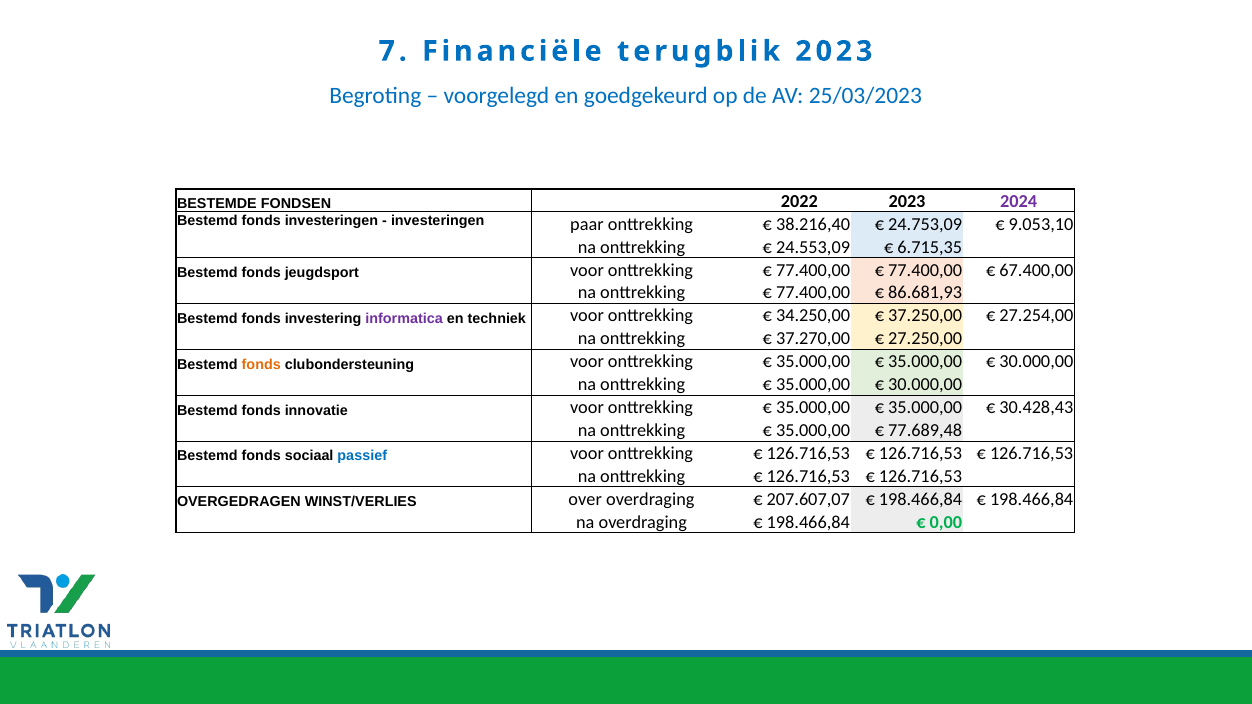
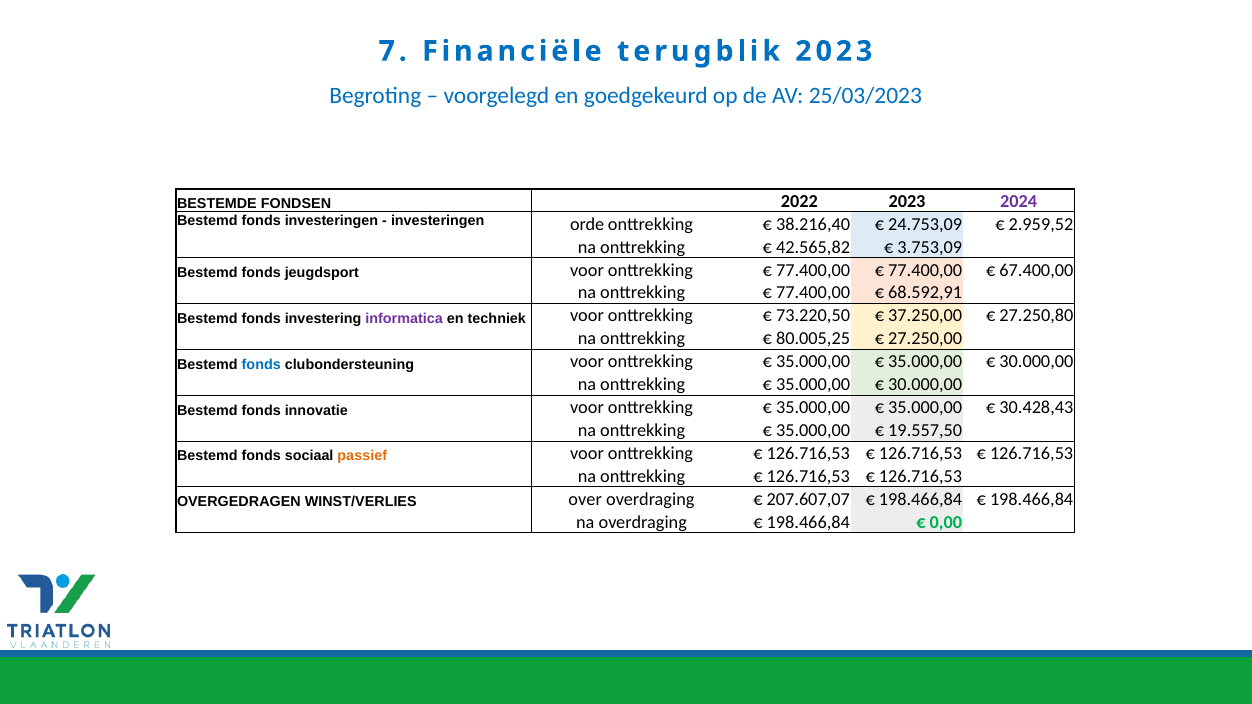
paar: paar -> orde
9.053,10: 9.053,10 -> 2.959,52
24.553,09: 24.553,09 -> 42.565,82
6.715,35: 6.715,35 -> 3.753,09
86.681,93: 86.681,93 -> 68.592,91
34.250,00: 34.250,00 -> 73.220,50
27.254,00: 27.254,00 -> 27.250,80
37.270,00: 37.270,00 -> 80.005,25
fonds at (261, 365) colour: orange -> blue
77.689,48: 77.689,48 -> 19.557,50
passief colour: blue -> orange
